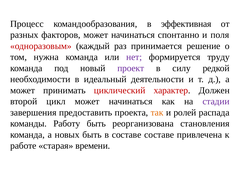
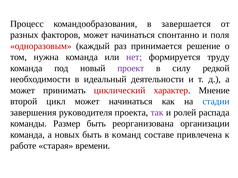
эффективная: эффективная -> завершается
Должен: Должен -> Мнение
стадии colour: purple -> blue
предоставить: предоставить -> руководителя
так colour: orange -> purple
Работу: Работу -> Размер
становления: становления -> организации
в составе: составе -> команд
